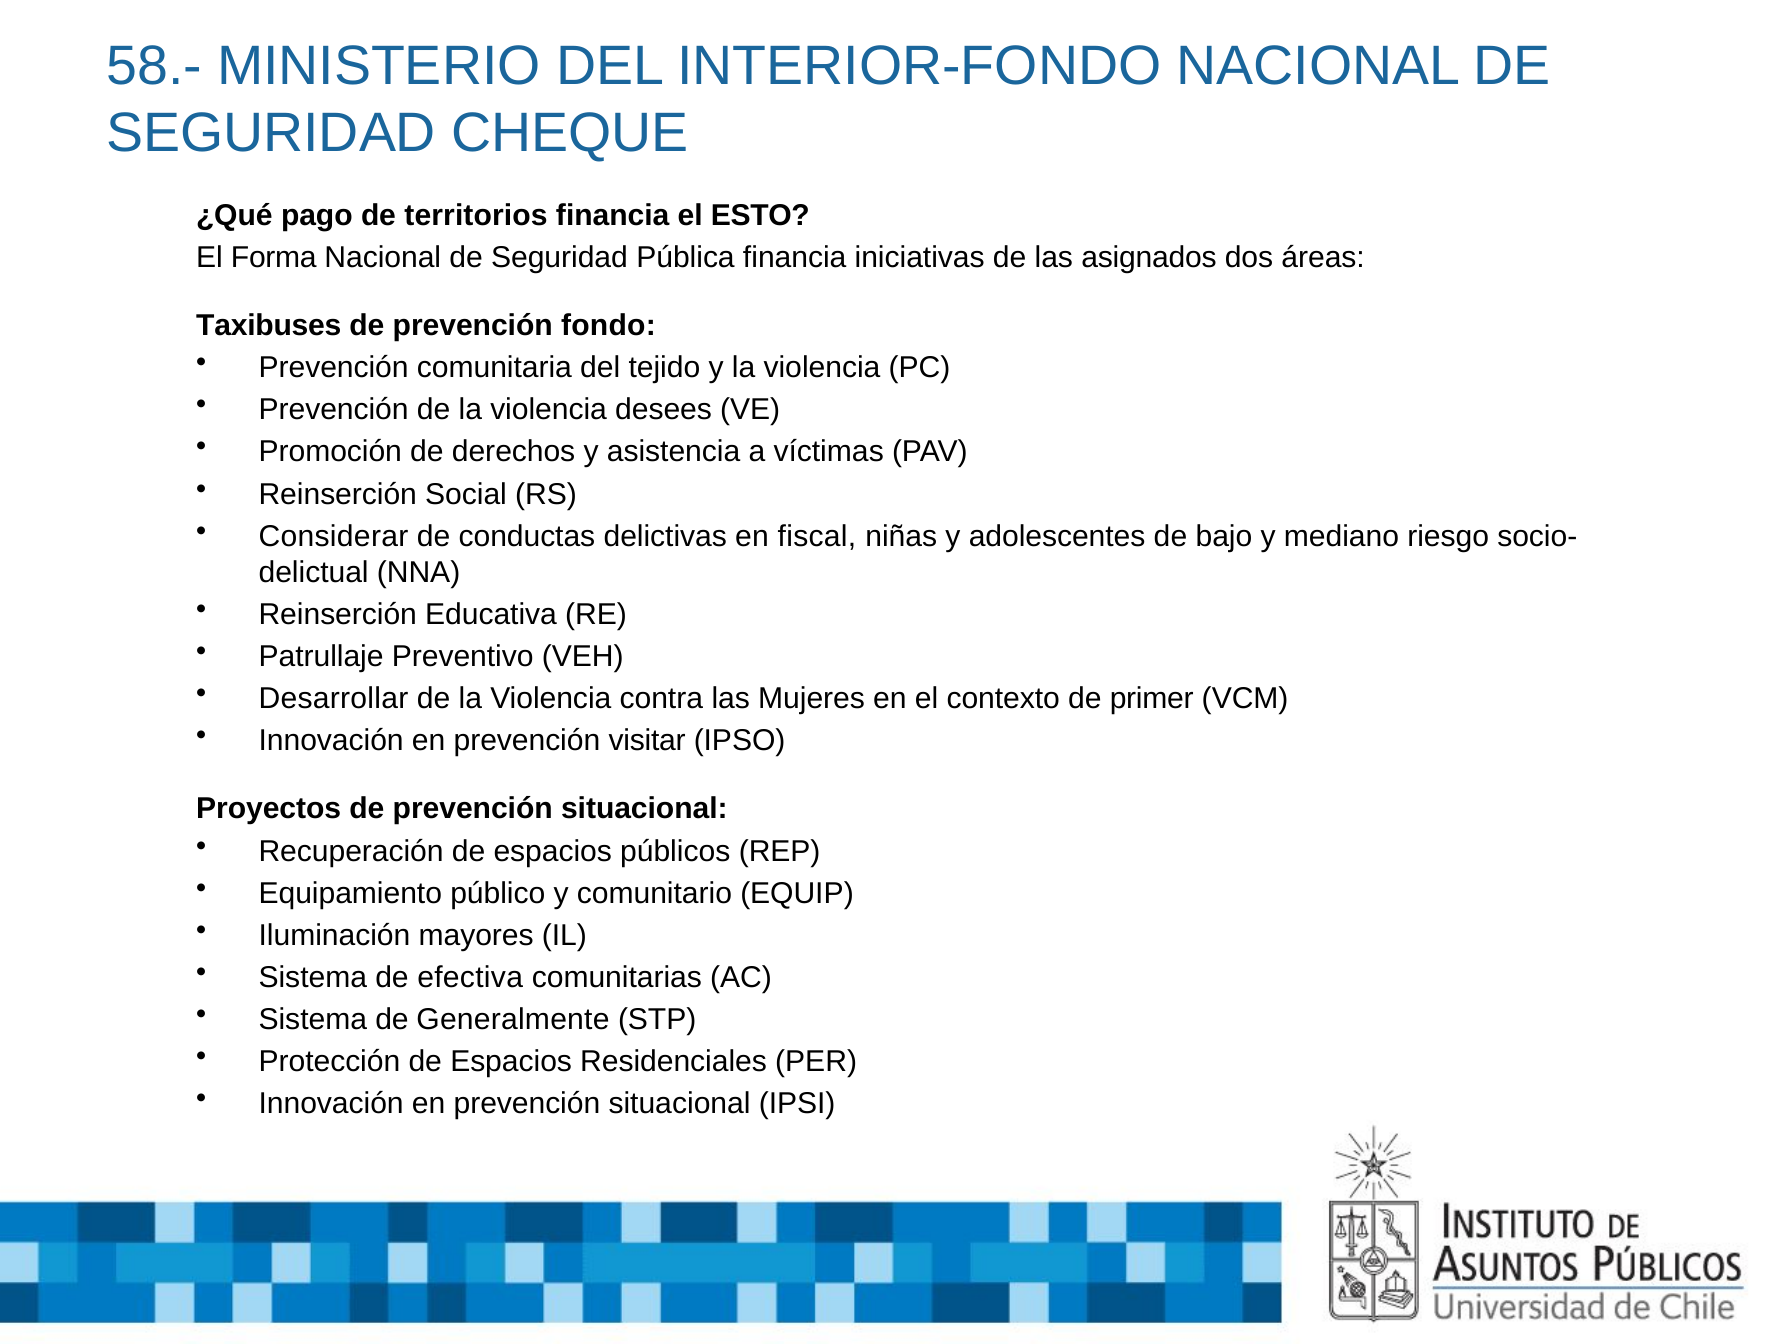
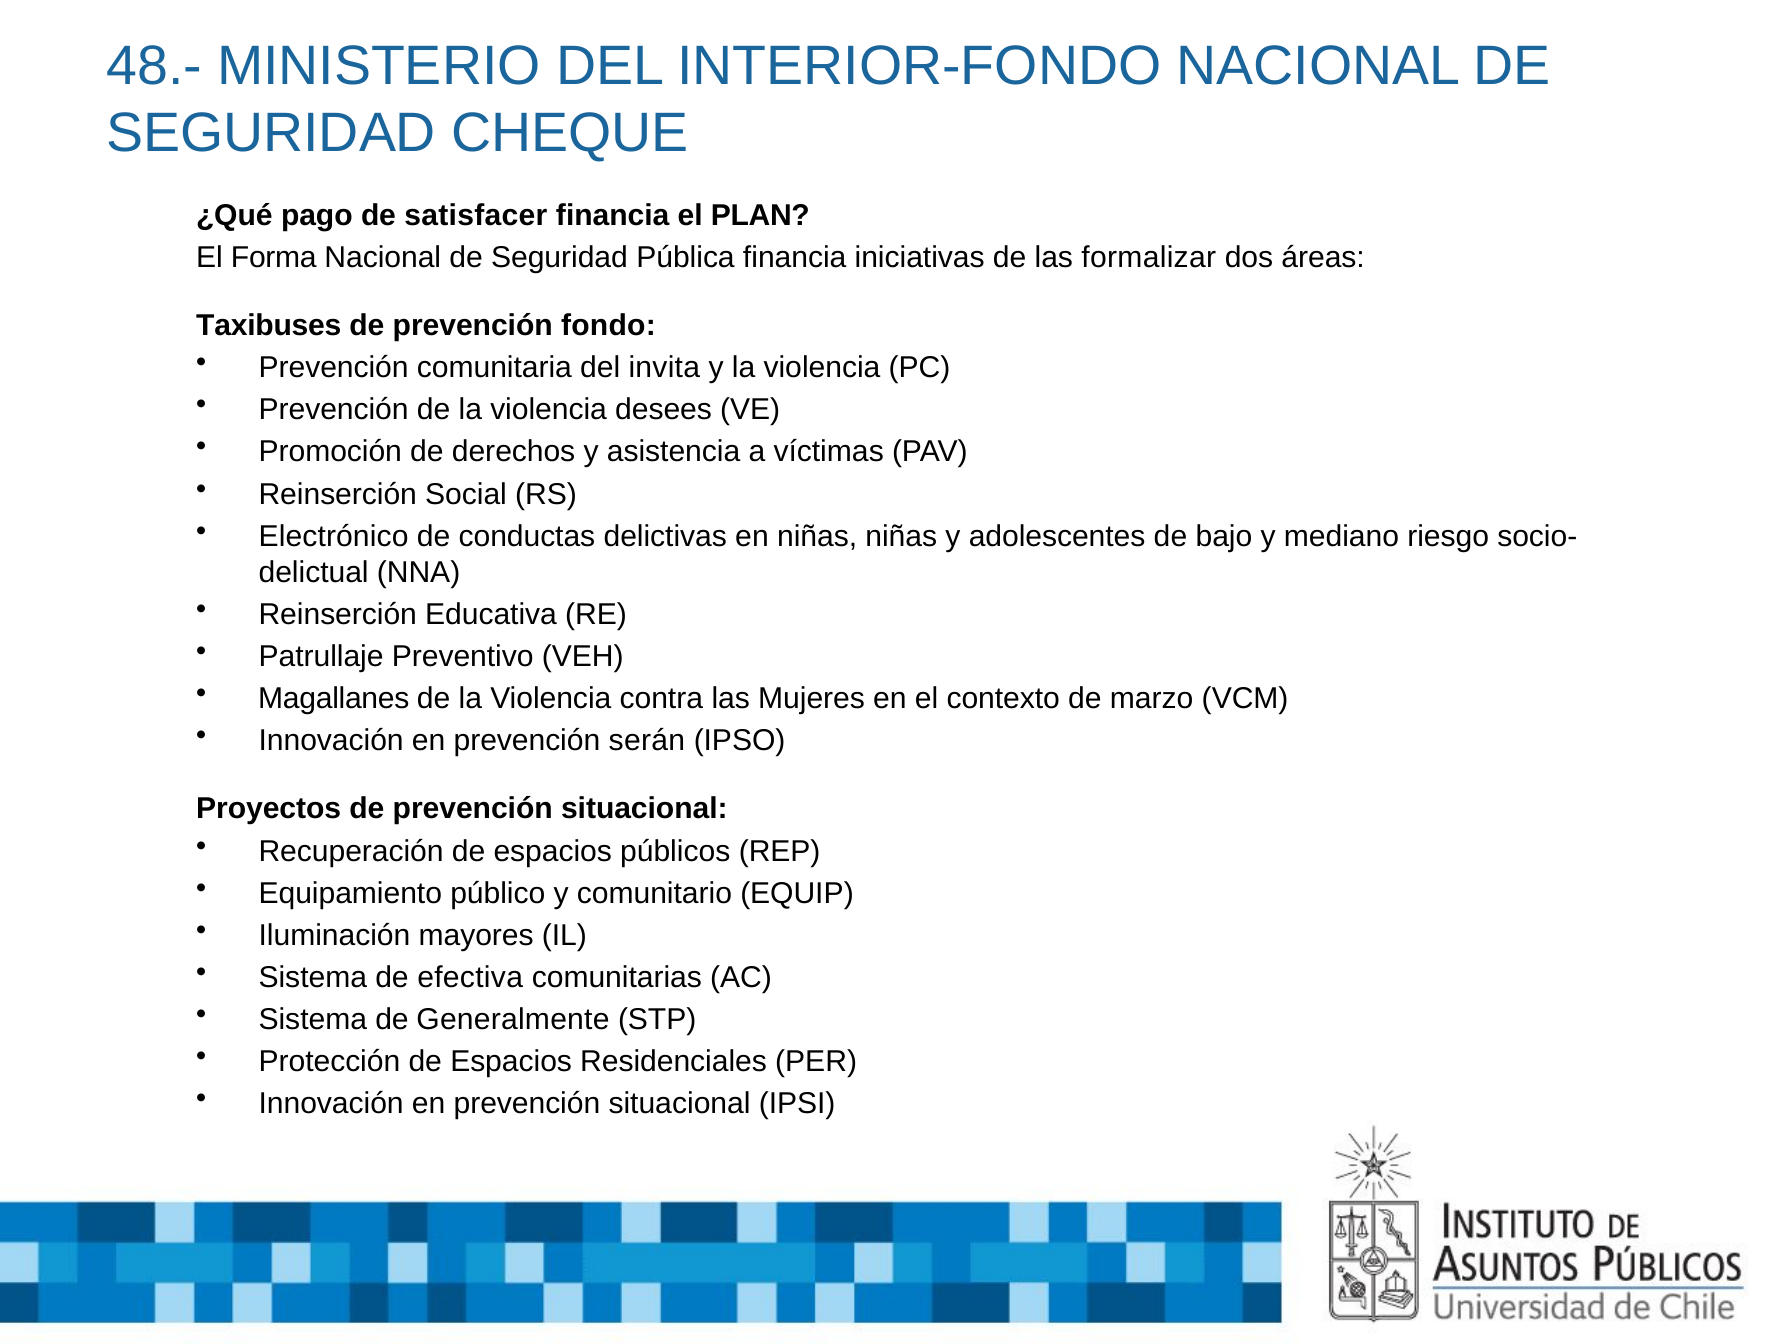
58.-: 58.- -> 48.-
territorios: territorios -> satisfacer
ESTO: ESTO -> PLAN
asignados: asignados -> formalizar
tejido: tejido -> invita
Considerar: Considerar -> Electrónico
en fiscal: fiscal -> niñas
Desarrollar: Desarrollar -> Magallanes
primer: primer -> marzo
visitar: visitar -> serán
